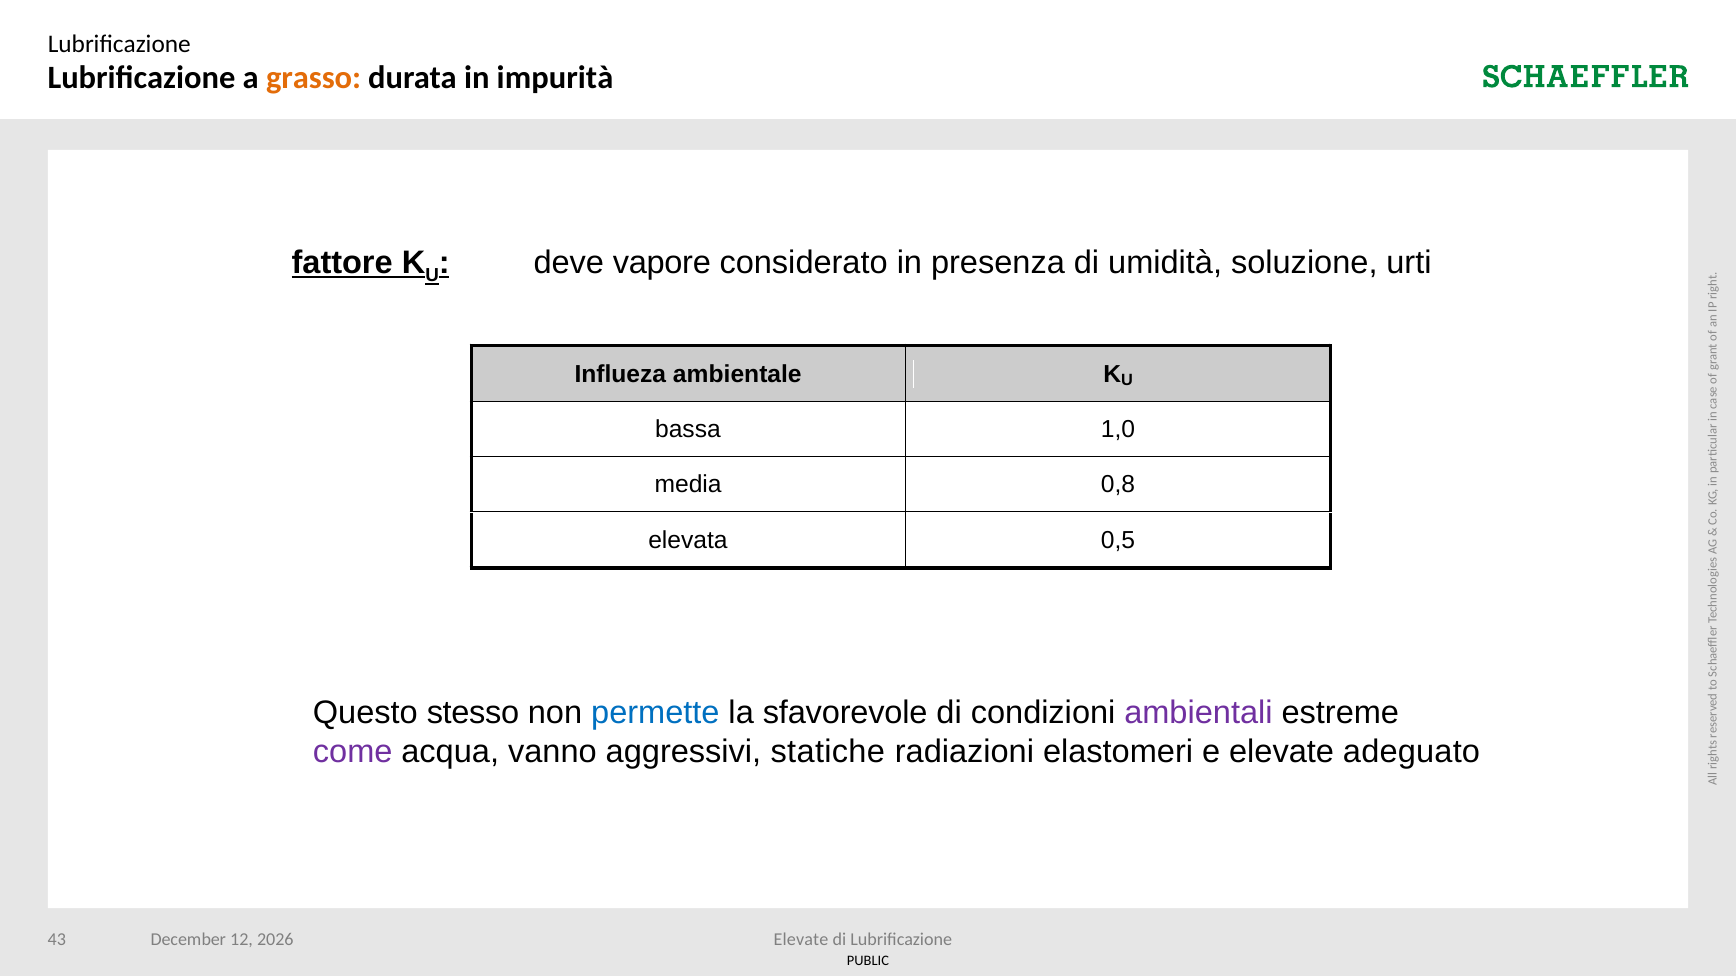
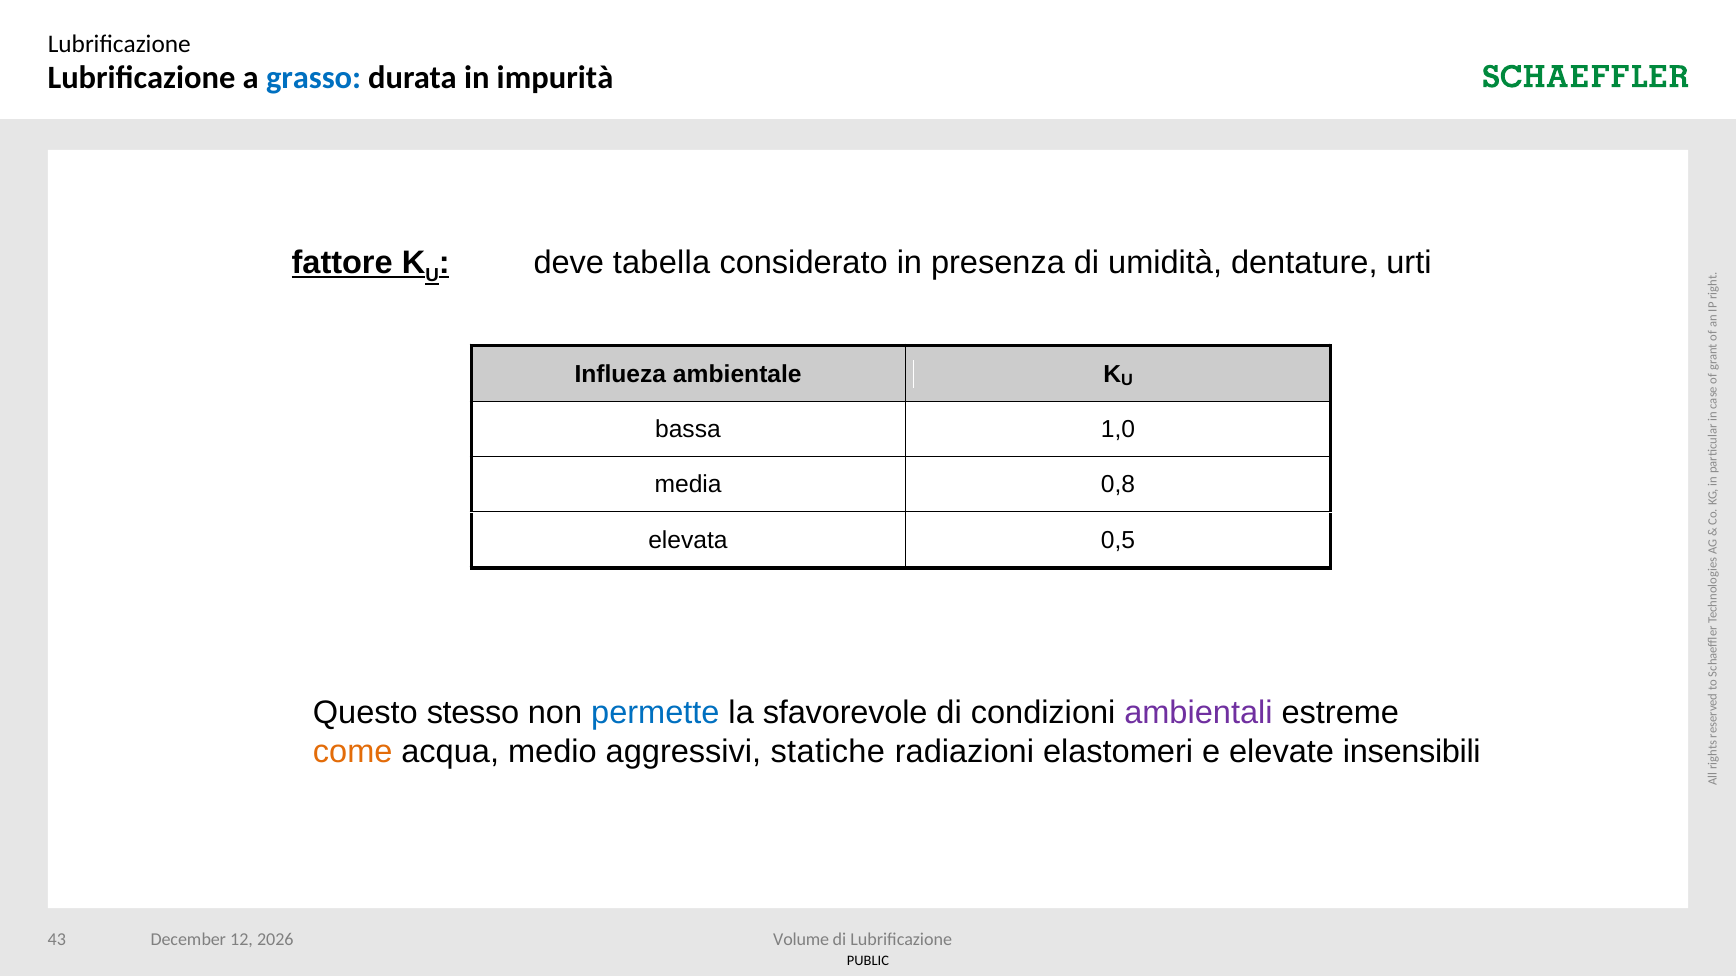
grasso colour: orange -> blue
vapore: vapore -> tabella
soluzione: soluzione -> dentature
come colour: purple -> orange
vanno: vanno -> medio
adeguato: adeguato -> insensibili
Elevate at (801, 940): Elevate -> Volume
